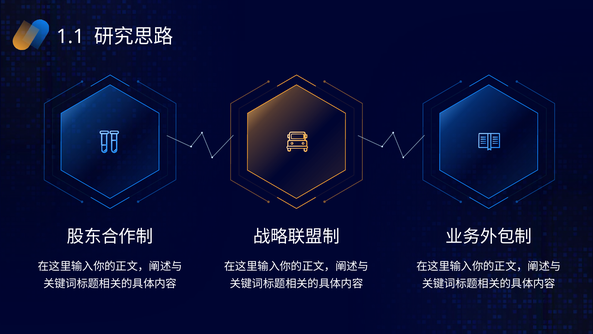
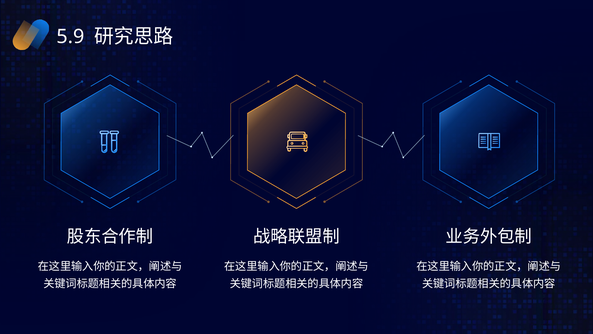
1.1: 1.1 -> 5.9
